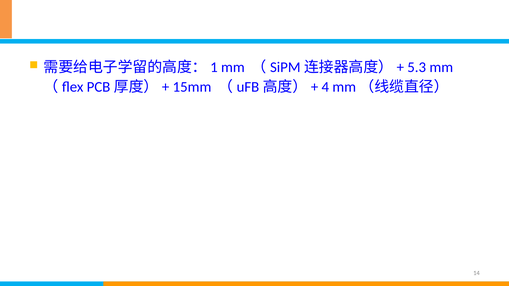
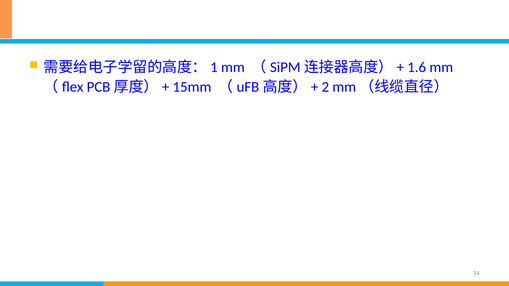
5.3: 5.3 -> 1.6
4: 4 -> 2
